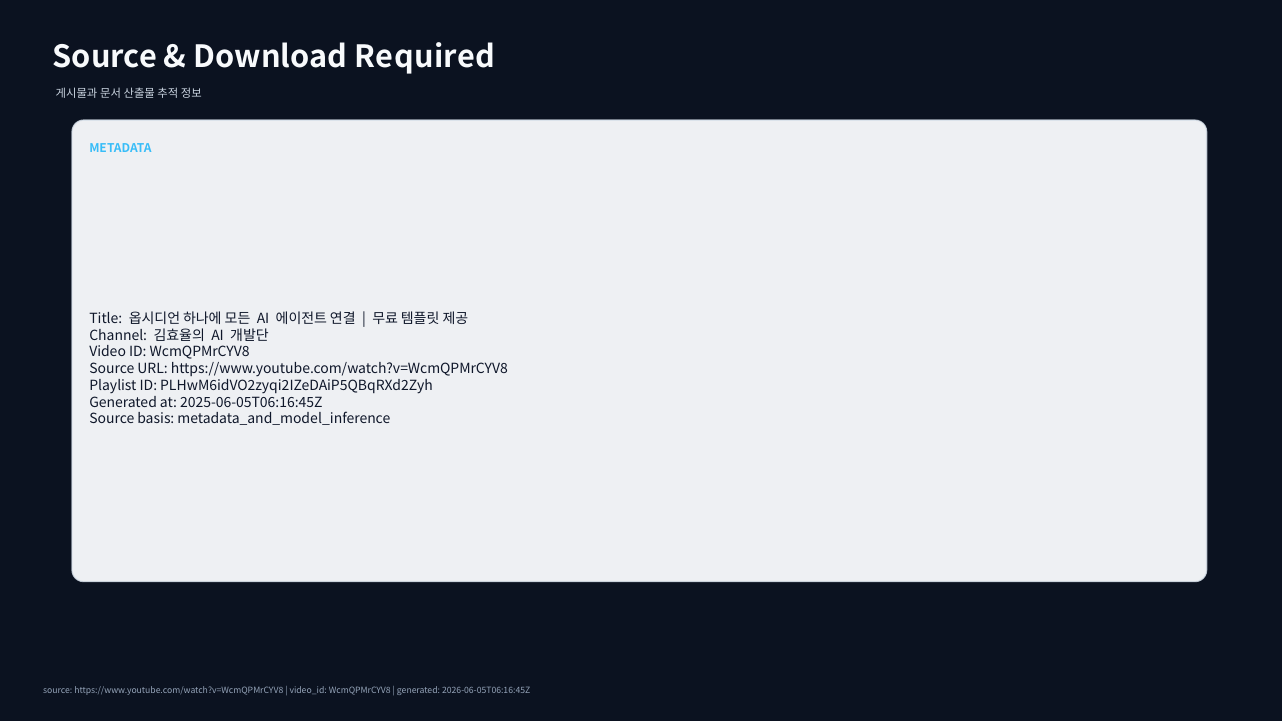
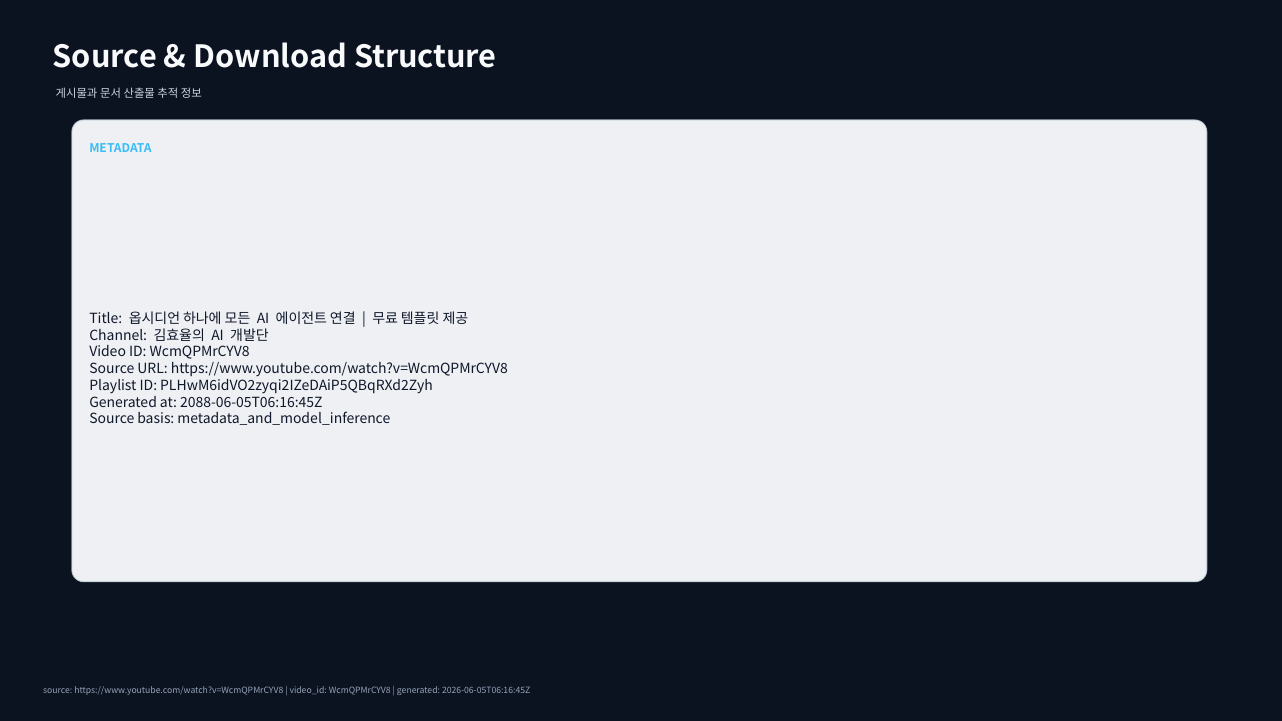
Required: Required -> Structure
2025-06-05T06:16:45Z: 2025-06-05T06:16:45Z -> 2088-06-05T06:16:45Z
